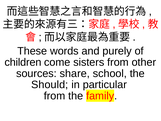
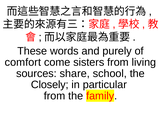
children: children -> comfort
other: other -> living
Should: Should -> Closely
